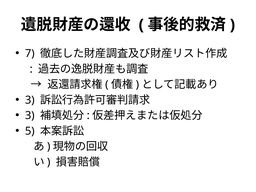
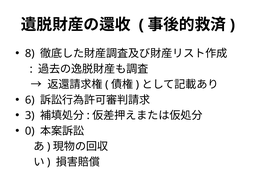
7: 7 -> 8
3 at (30, 100): 3 -> 6
5: 5 -> 0
